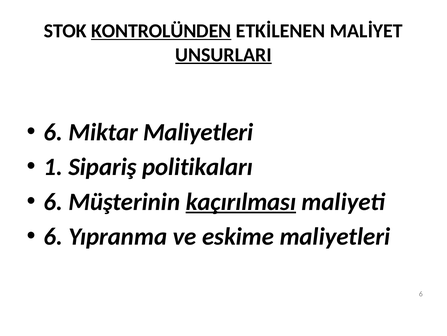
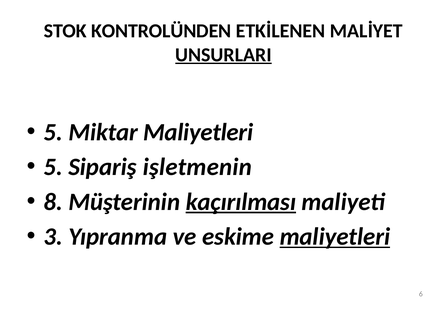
KONTROLÜNDEN underline: present -> none
6 at (53, 132): 6 -> 5
1 at (53, 167): 1 -> 5
politikaları: politikaları -> işletmenin
6 at (53, 201): 6 -> 8
6 at (53, 236): 6 -> 3
maliyetleri at (335, 236) underline: none -> present
